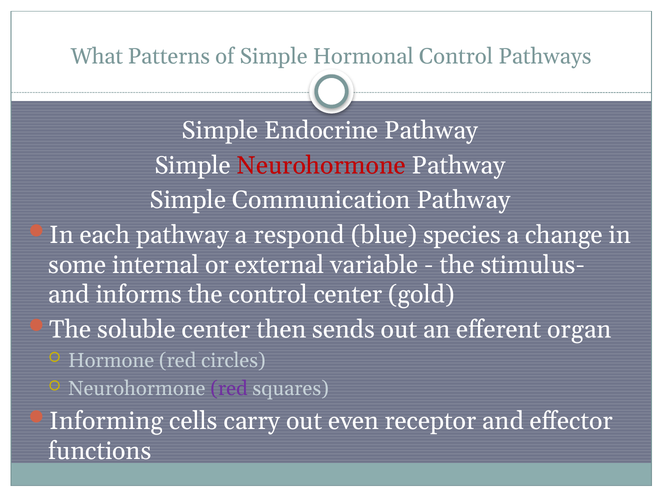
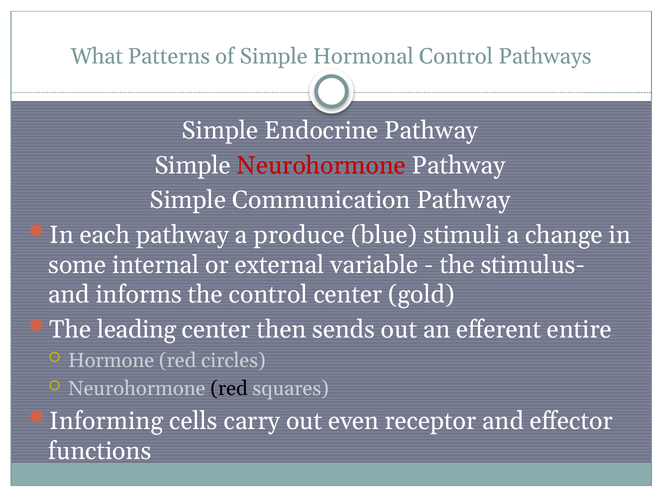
respond: respond -> produce
species: species -> stimuli
soluble: soluble -> leading
organ: organ -> entire
red at (229, 389) colour: purple -> black
